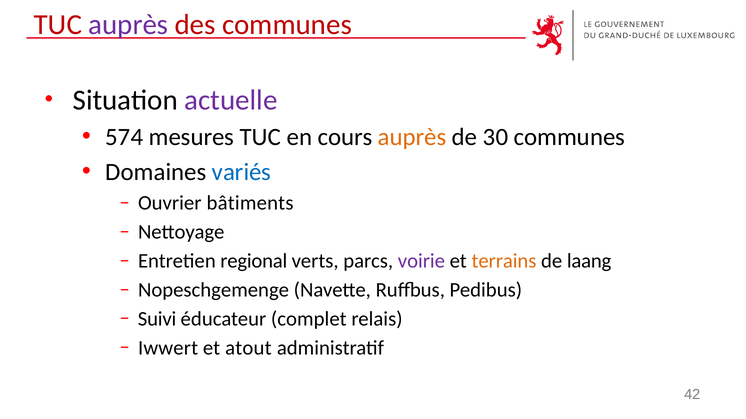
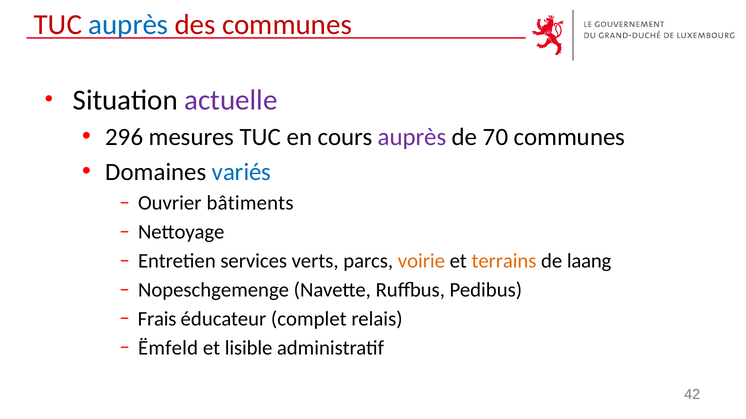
auprès at (128, 25) colour: purple -> blue
574: 574 -> 296
auprès at (412, 137) colour: orange -> purple
30: 30 -> 70
regional: regional -> services
voirie colour: purple -> orange
Suivi: Suivi -> Frais
Iwwert: Iwwert -> Ëmfeld
atout: atout -> lisible
